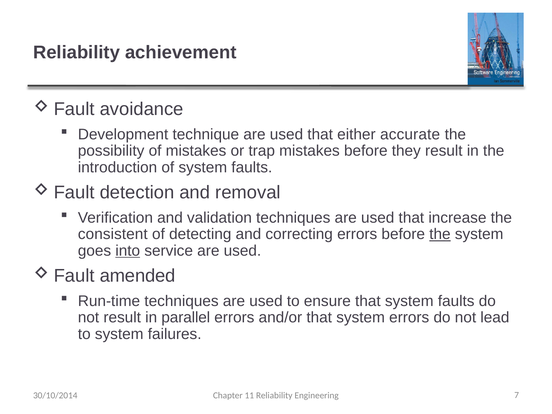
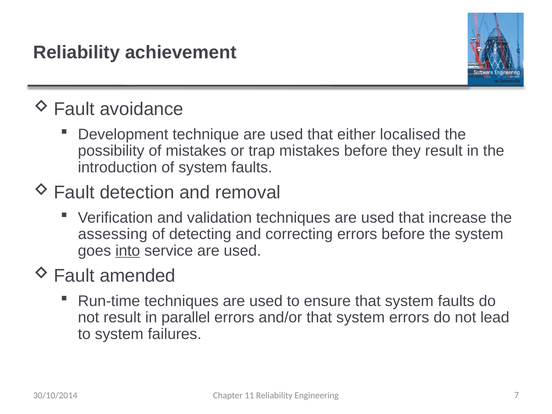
accurate: accurate -> localised
consistent: consistent -> assessing
the at (440, 234) underline: present -> none
